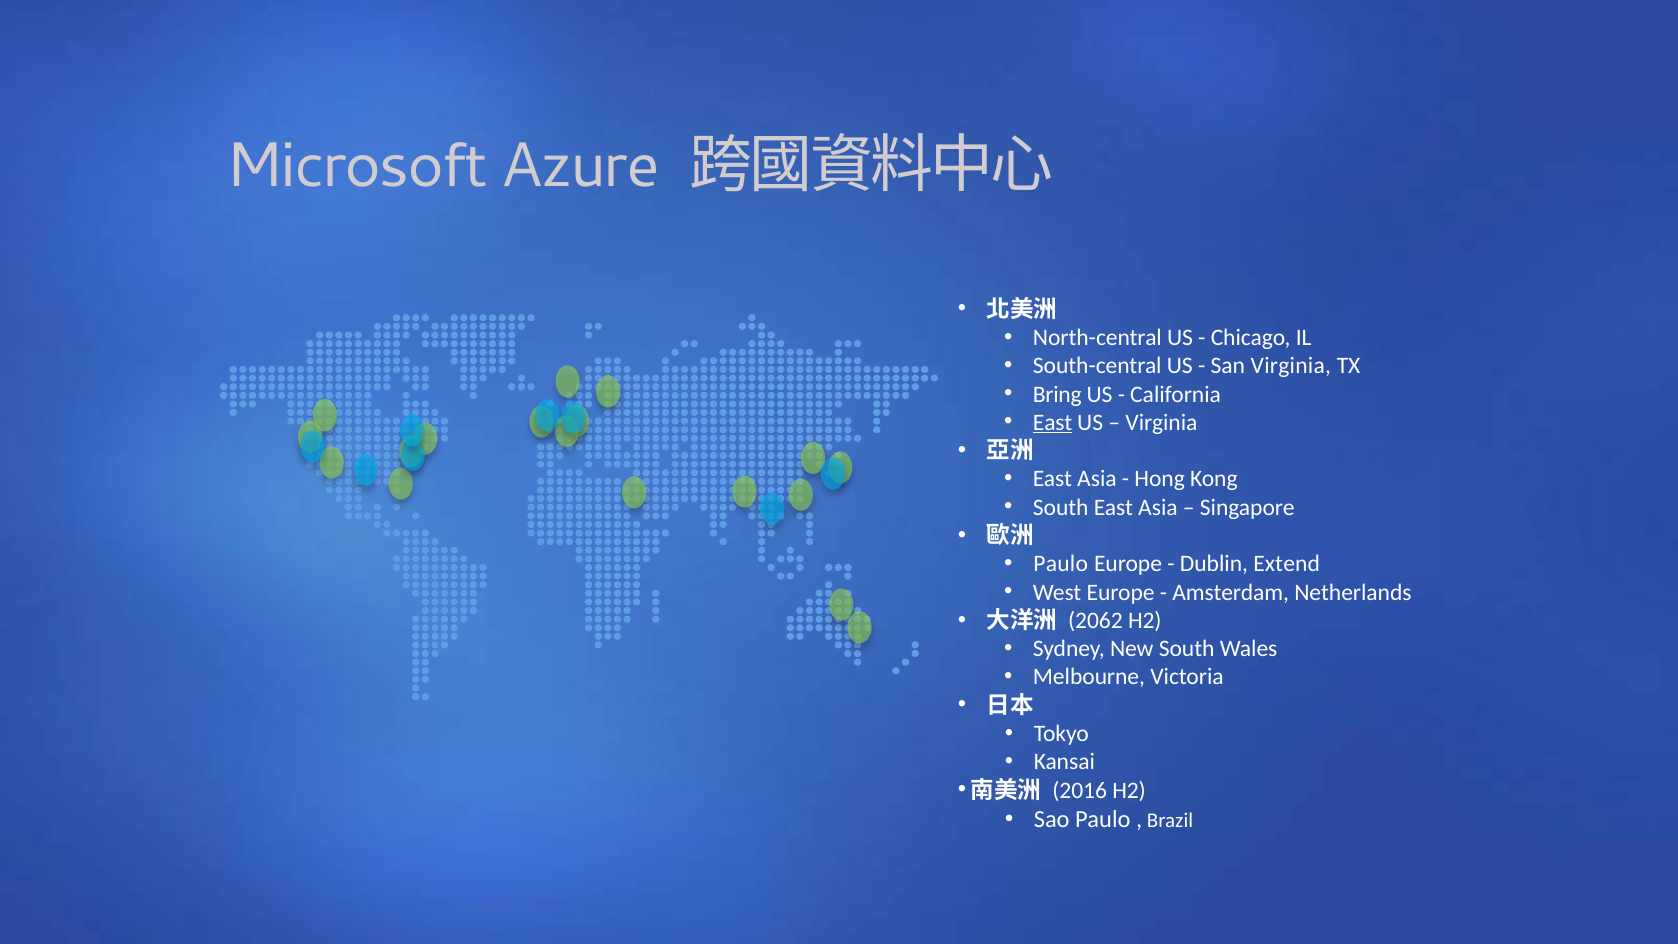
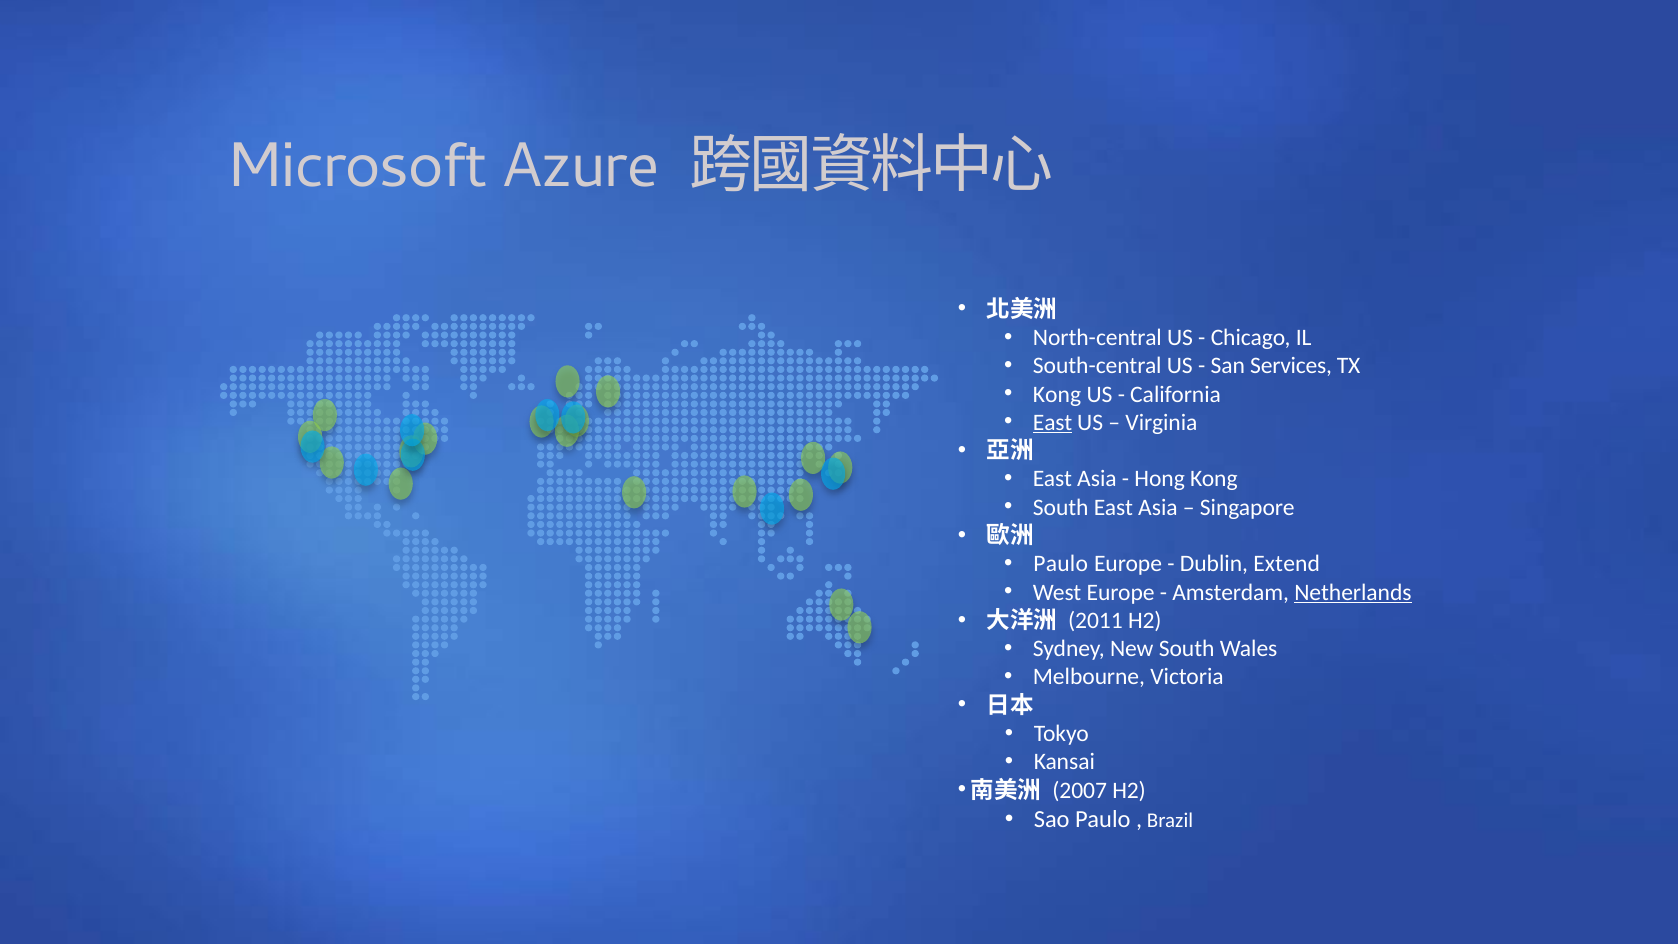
San Virginia: Virginia -> Services
Bring at (1057, 394): Bring -> Kong
Netherlands underline: none -> present
2062: 2062 -> 2011
2016: 2016 -> 2007
